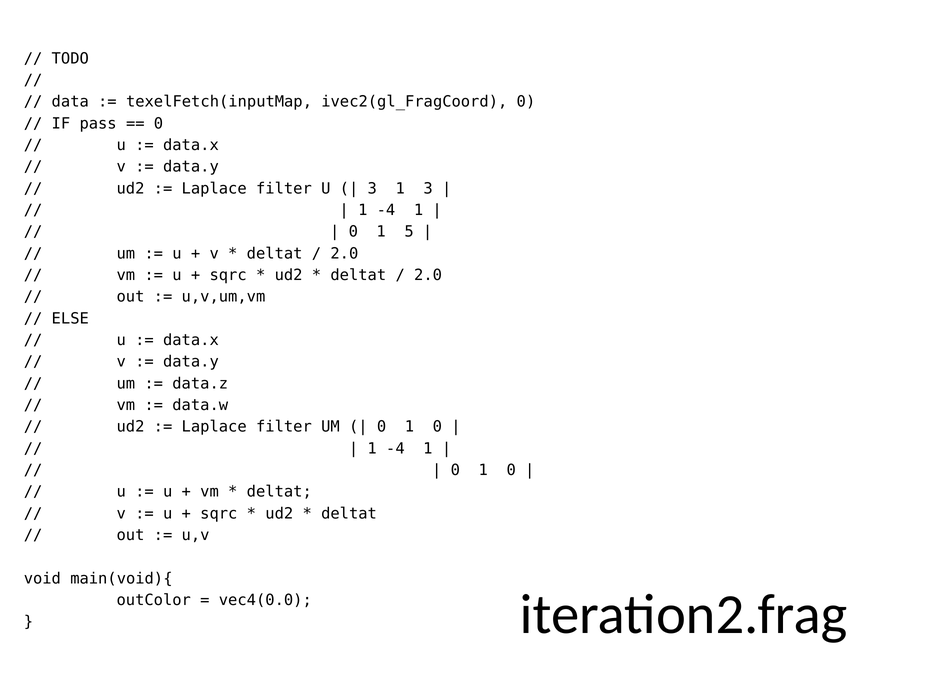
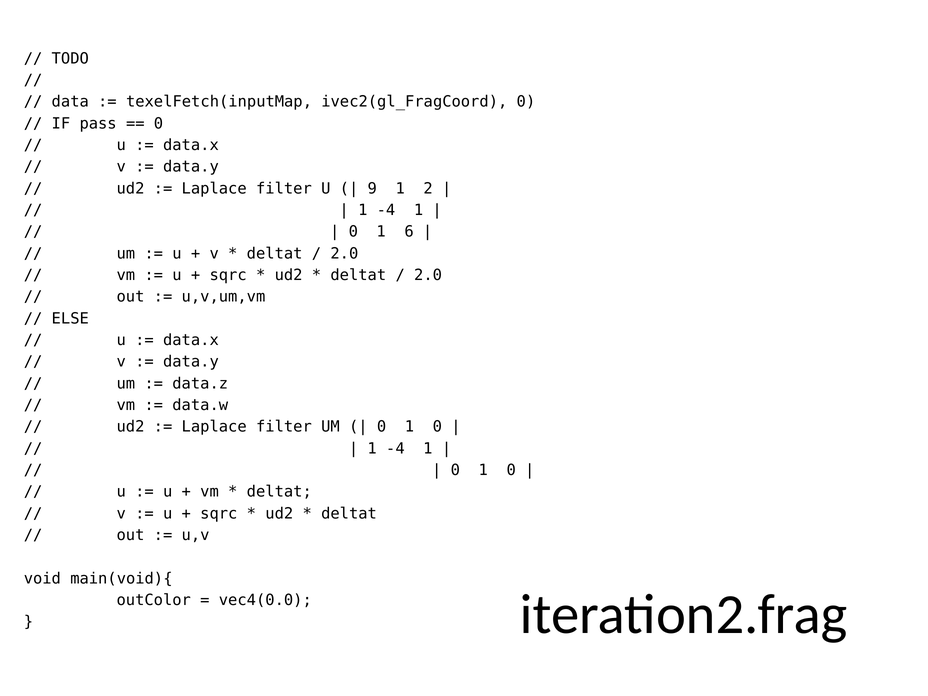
3 at (372, 189): 3 -> 9
1 3: 3 -> 2
5: 5 -> 6
